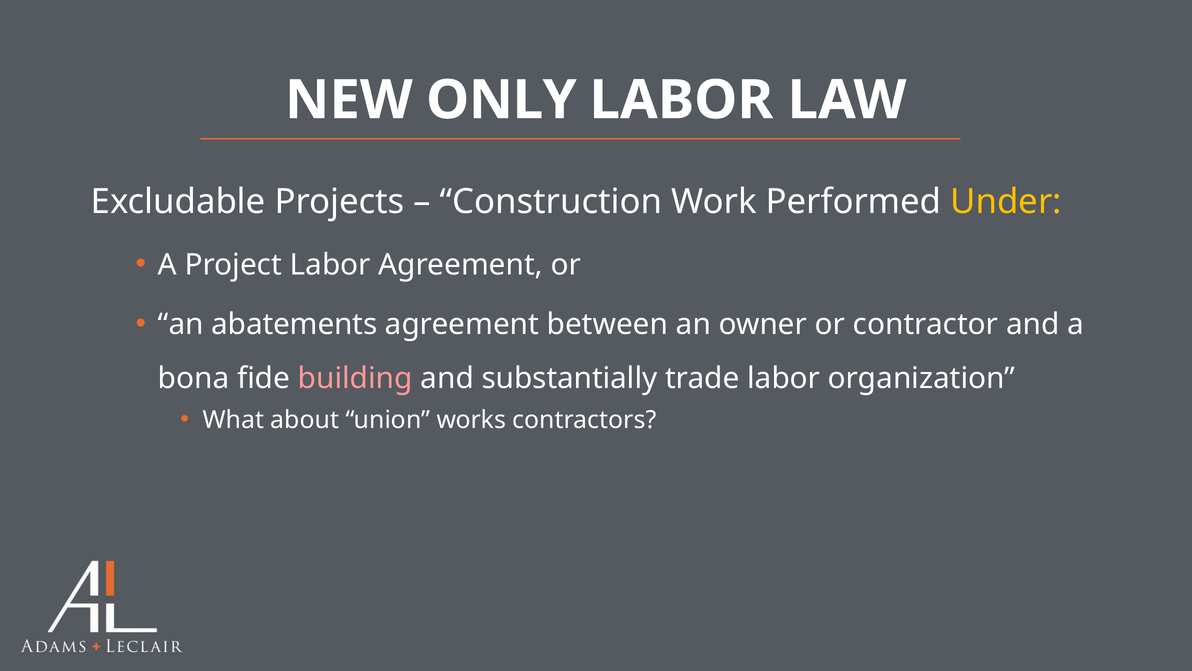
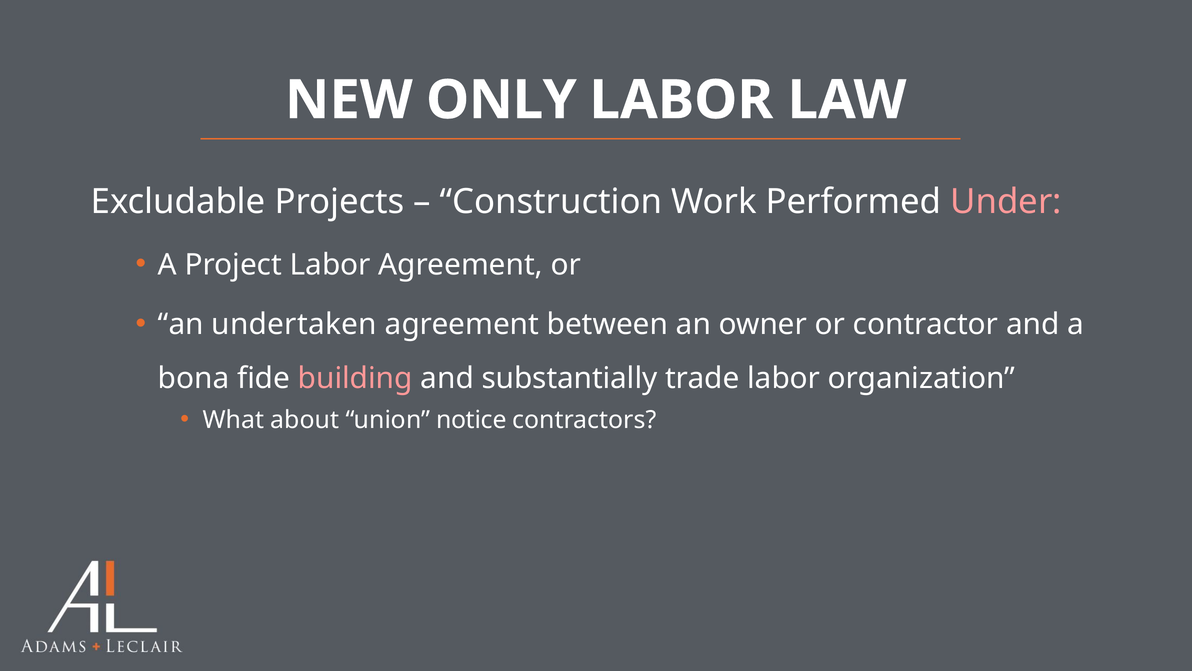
Under colour: yellow -> pink
abatements: abatements -> undertaken
works: works -> notice
